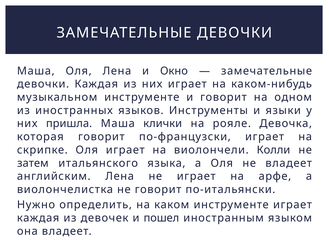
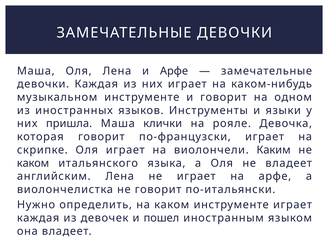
и Окно: Окно -> Арфе
Колли: Колли -> Каким
затем at (33, 163): затем -> каком
